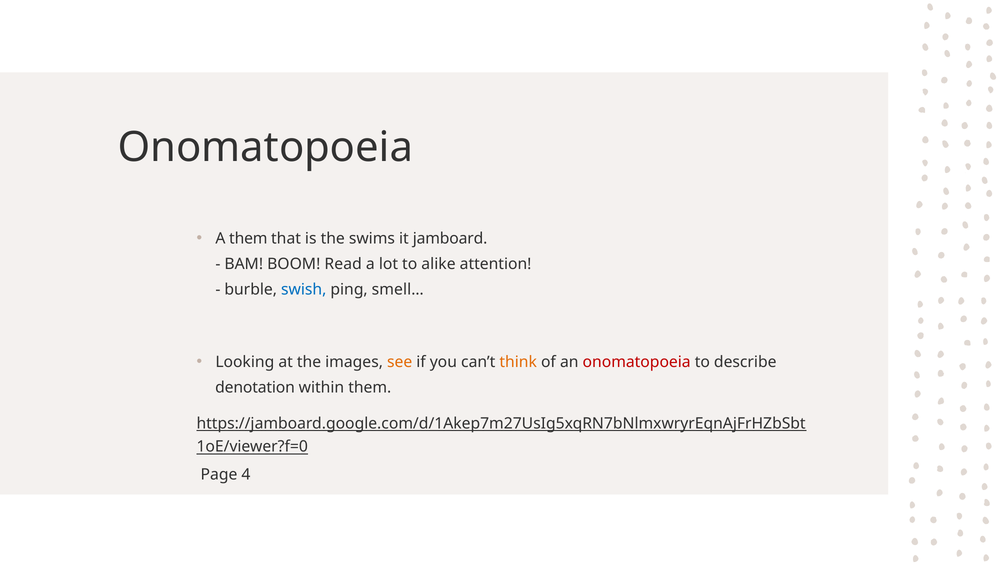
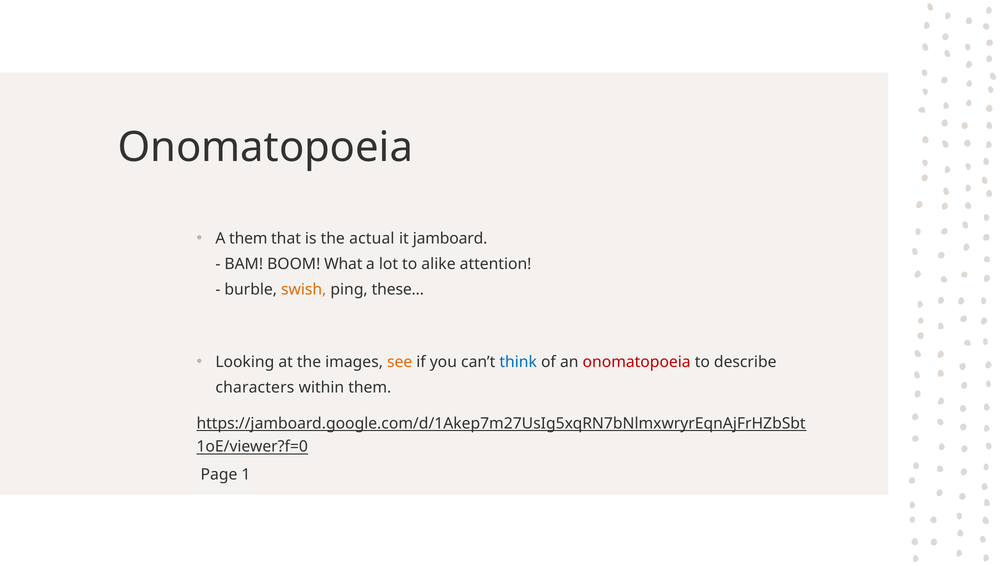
swims: swims -> actual
Read: Read -> What
swish colour: blue -> orange
smell…: smell… -> these…
think colour: orange -> blue
denotation: denotation -> characters
4: 4 -> 1
